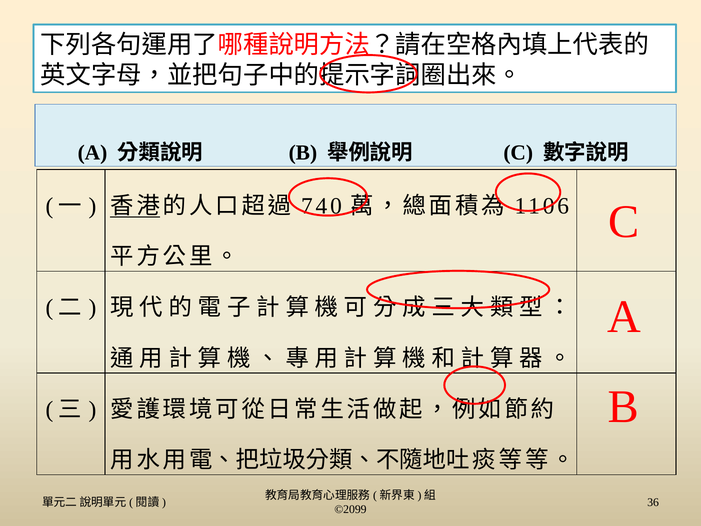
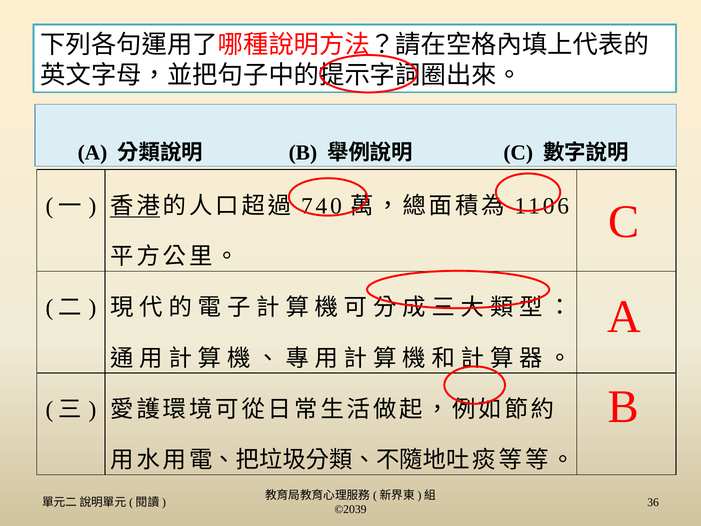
©2099: ©2099 -> ©2039
